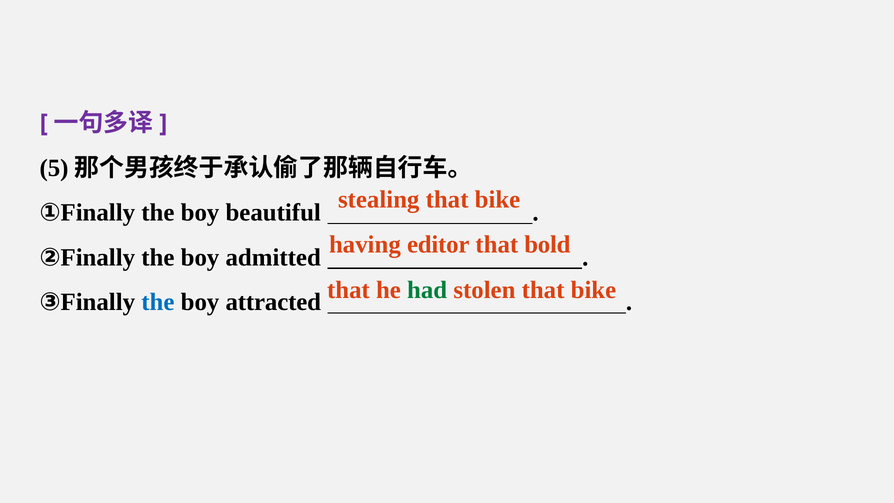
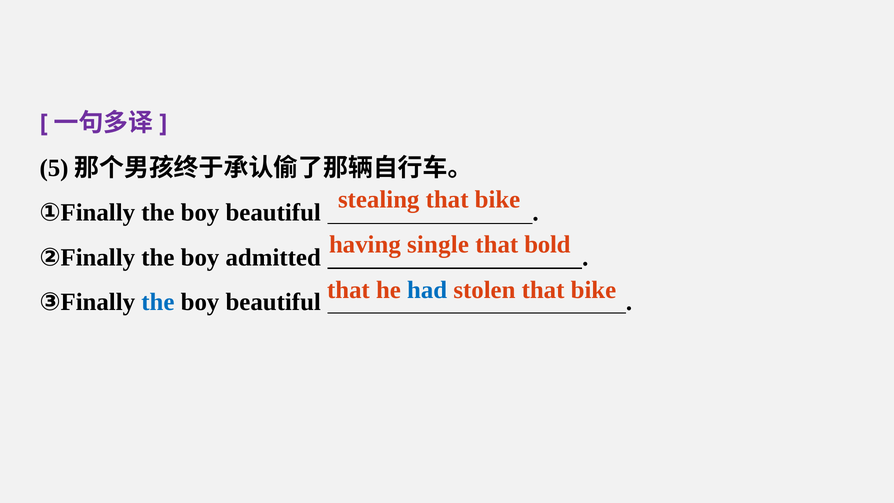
editor: editor -> single
had colour: green -> blue
attracted at (273, 302): attracted -> beautiful
